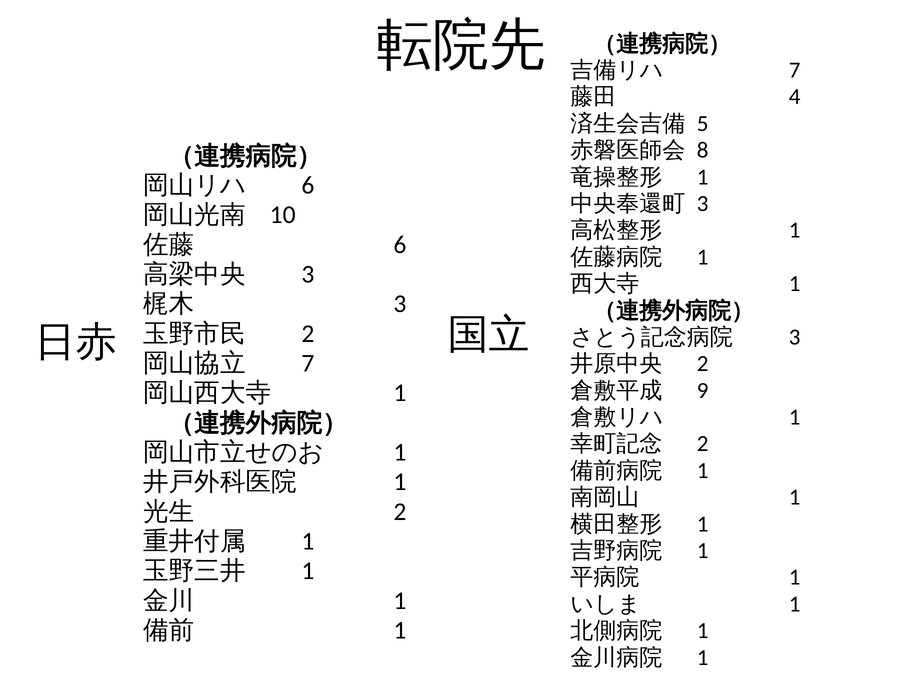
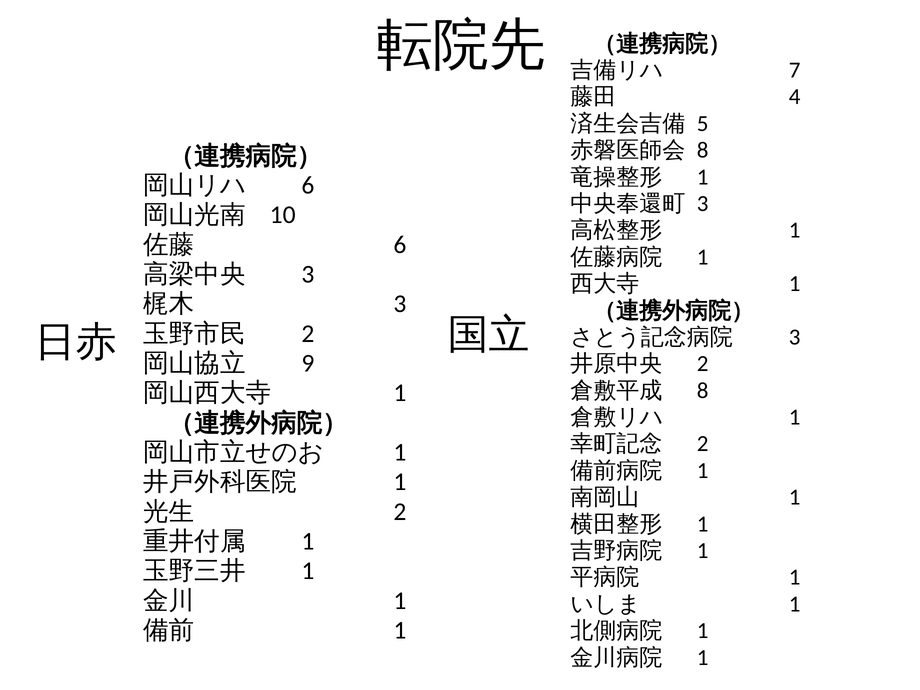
7 at (308, 363): 7 -> 9
9 at (703, 390): 9 -> 8
